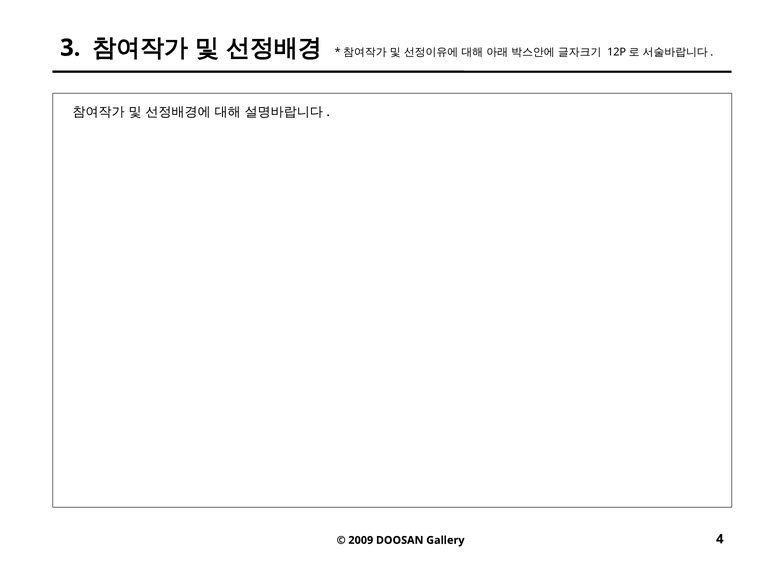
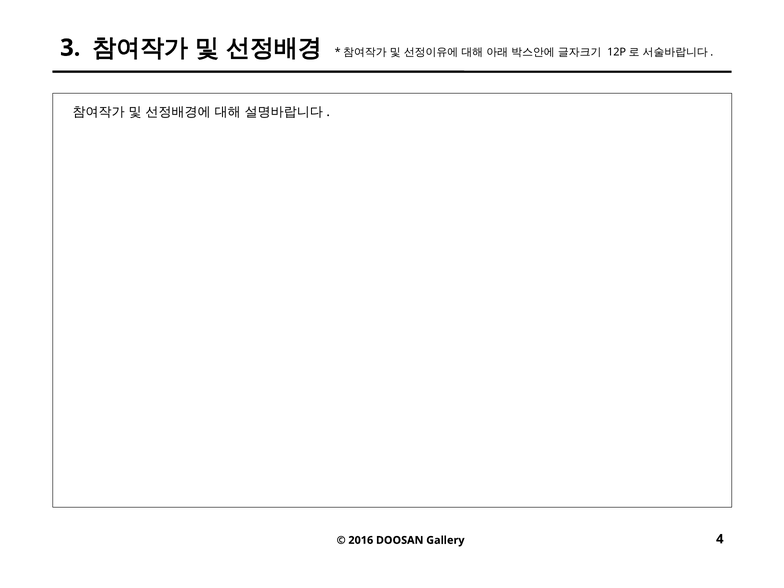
2009: 2009 -> 2016
